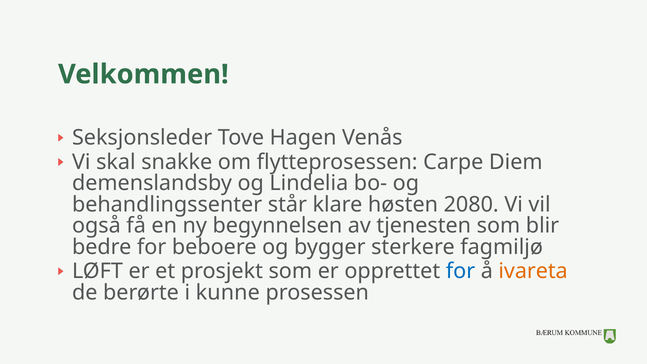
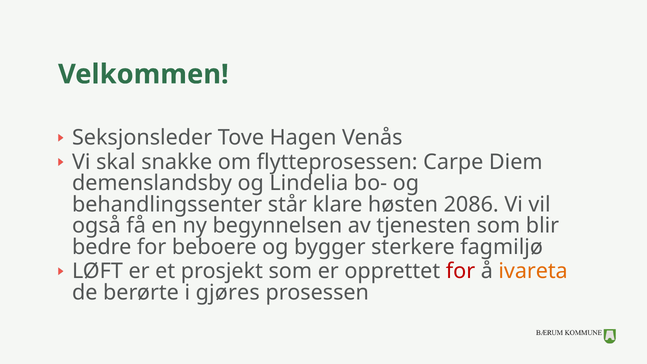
2080: 2080 -> 2086
for at (460, 271) colour: blue -> red
kunne: kunne -> gjøres
